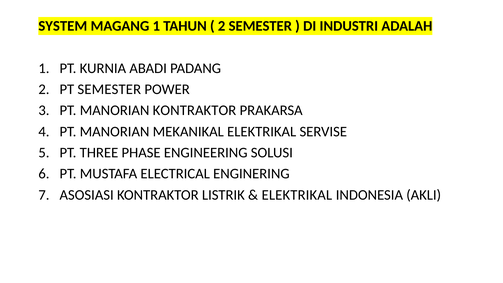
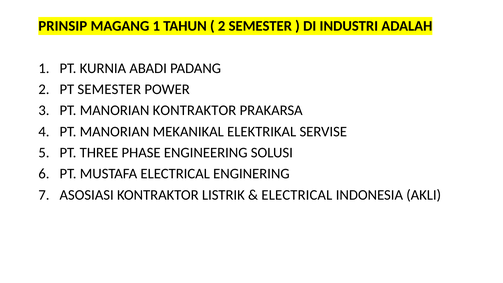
SYSTEM: SYSTEM -> PRINSIP
ELEKTRIKAL at (297, 195): ELEKTRIKAL -> ELECTRICAL
